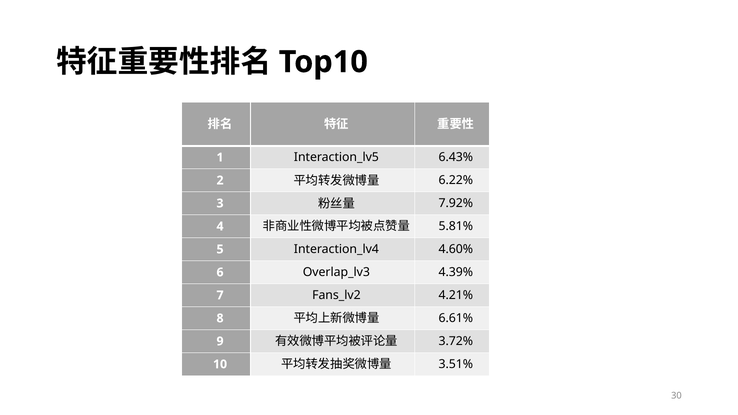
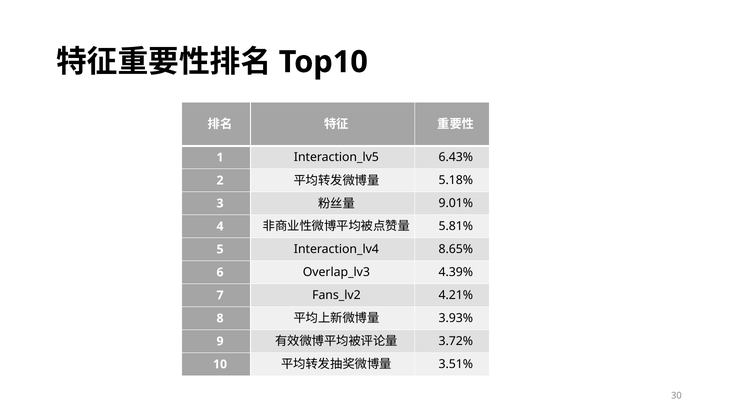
6.22%: 6.22% -> 5.18%
7.92%: 7.92% -> 9.01%
4.60%: 4.60% -> 8.65%
6.61%: 6.61% -> 3.93%
